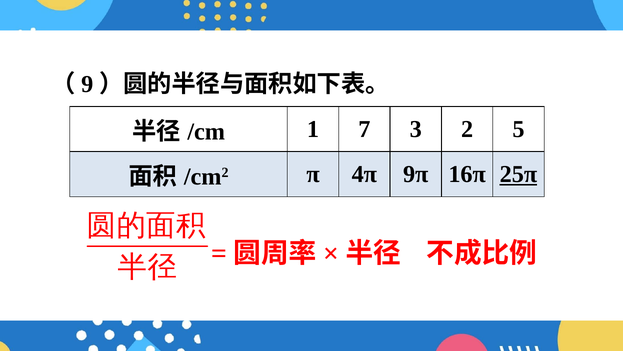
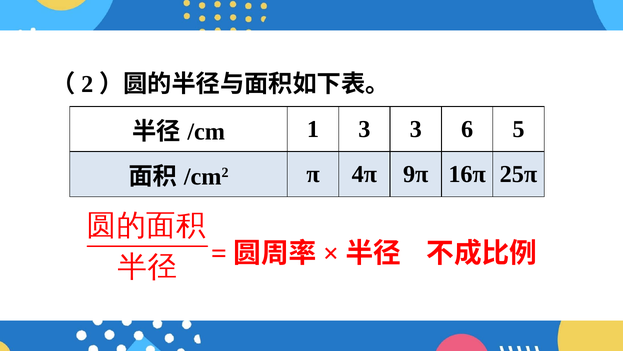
9: 9 -> 2
1 7: 7 -> 3
2: 2 -> 6
25π underline: present -> none
